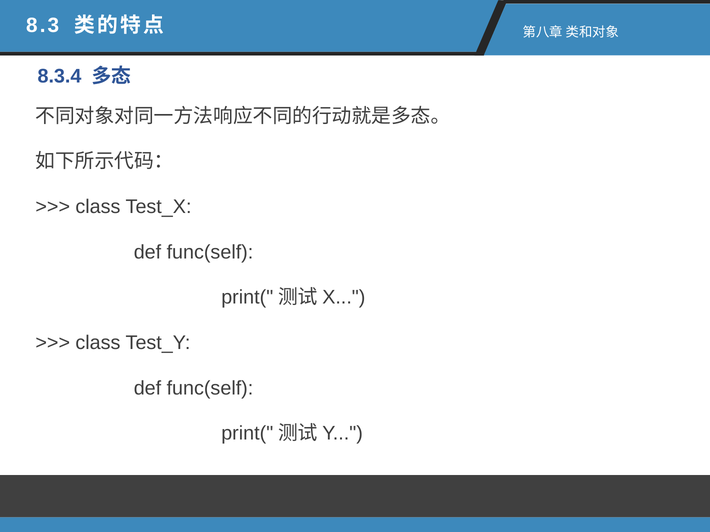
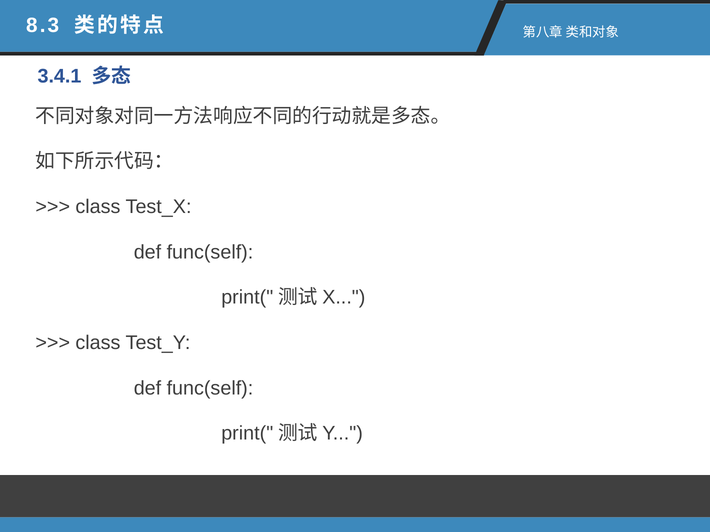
8.3.4: 8.3.4 -> 3.4.1
